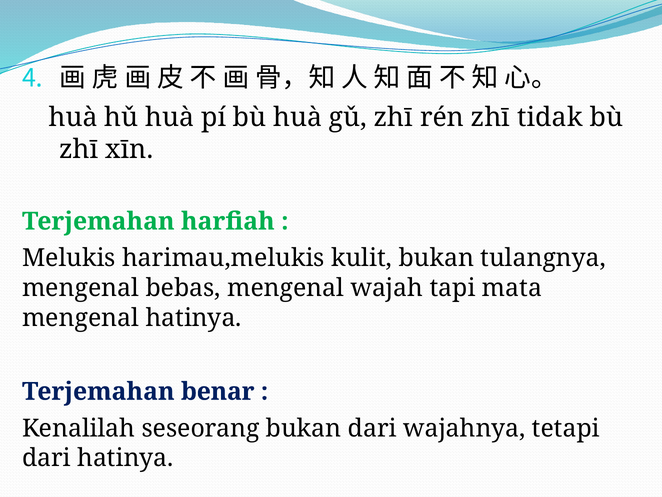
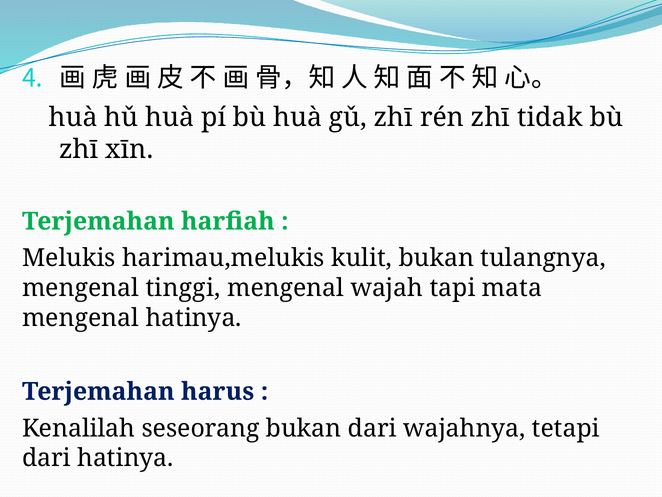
bebas: bebas -> tinggi
benar: benar -> harus
